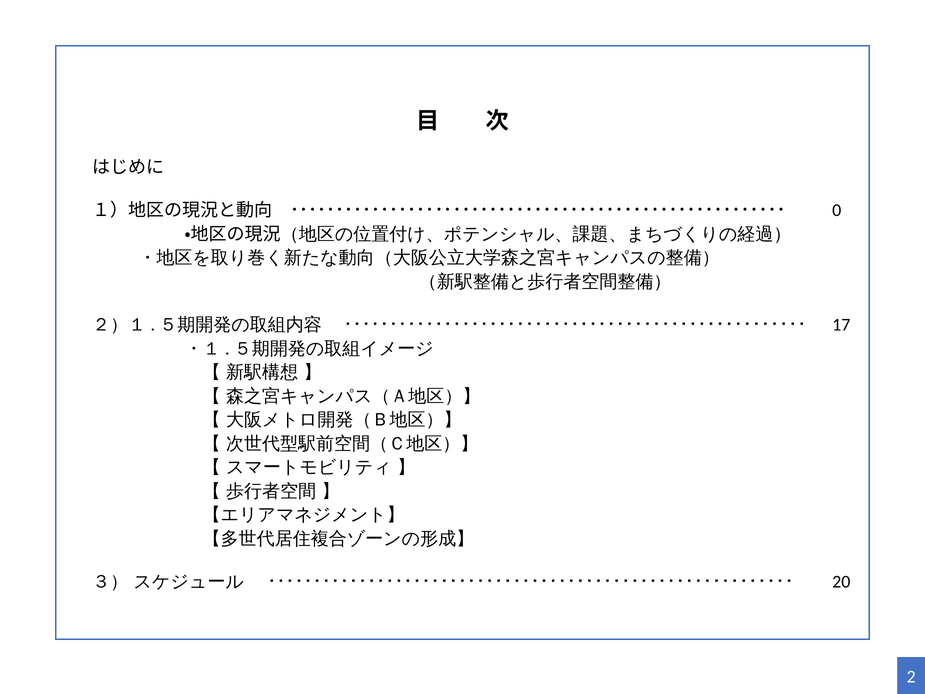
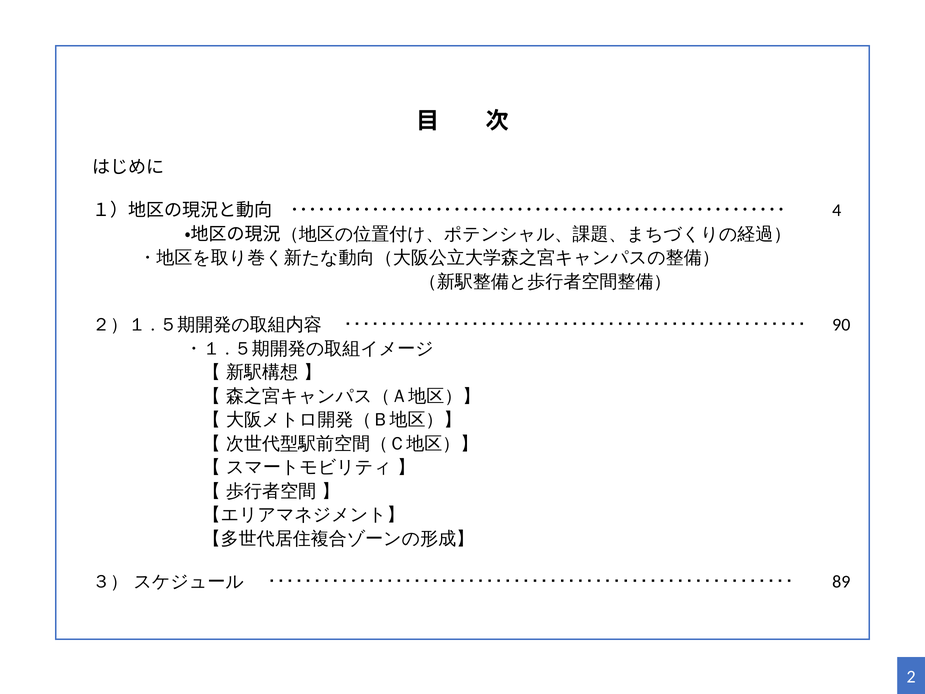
0: 0 -> 4
17: 17 -> 90
20: 20 -> 89
